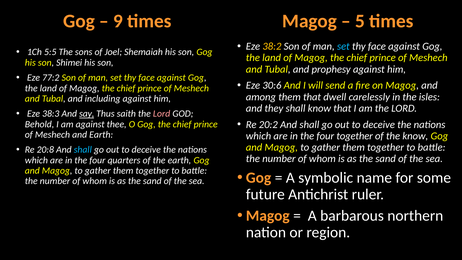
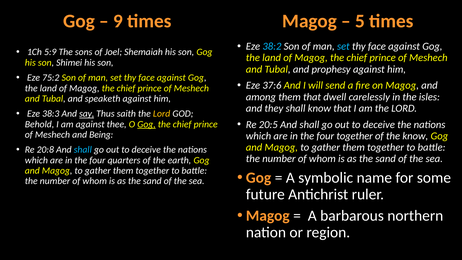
38:2 colour: yellow -> light blue
5:5: 5:5 -> 5:9
77:2: 77:2 -> 75:2
30:6: 30:6 -> 37:6
including: including -> speaketh
Lord at (162, 114) colour: pink -> yellow
20:2: 20:2 -> 20:5
Gog at (146, 124) underline: none -> present
and Earth: Earth -> Being
